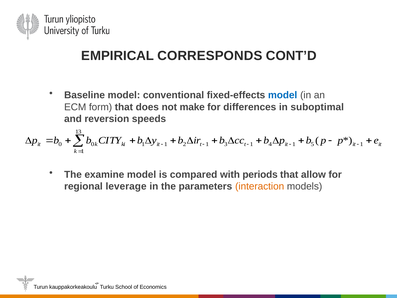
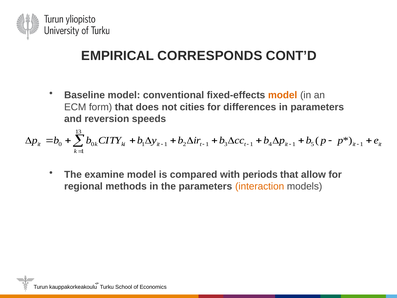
model at (283, 95) colour: blue -> orange
make: make -> cities
in suboptimal: suboptimal -> parameters
leverage: leverage -> methods
